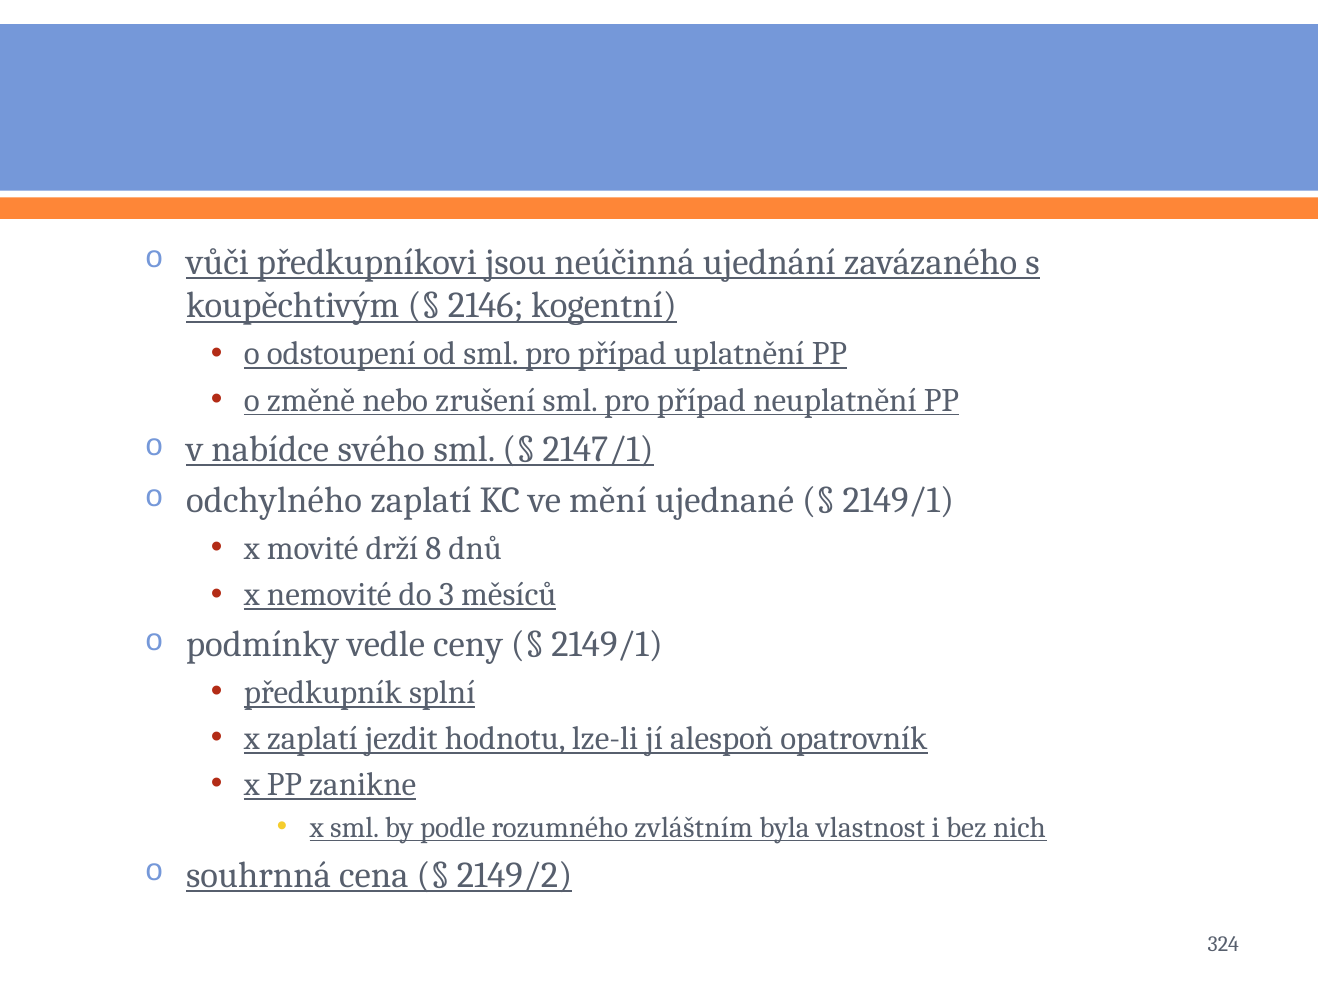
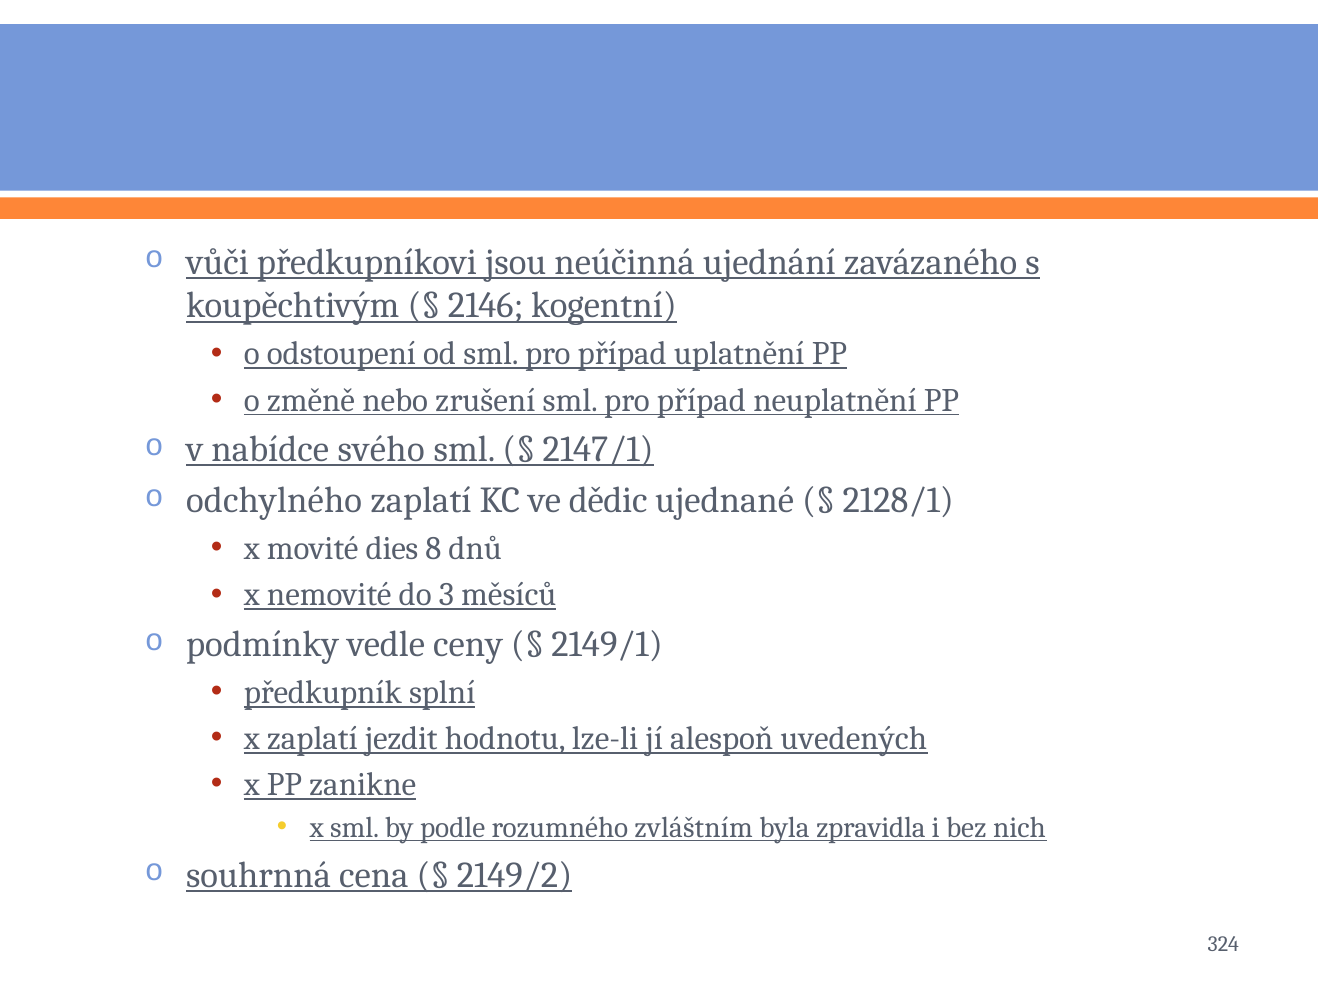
mění: mění -> dědic
2149/1 at (898, 501): 2149/1 -> 2128/1
drží: drží -> dies
opatrovník: opatrovník -> uvedených
vlastnost: vlastnost -> zpravidla
